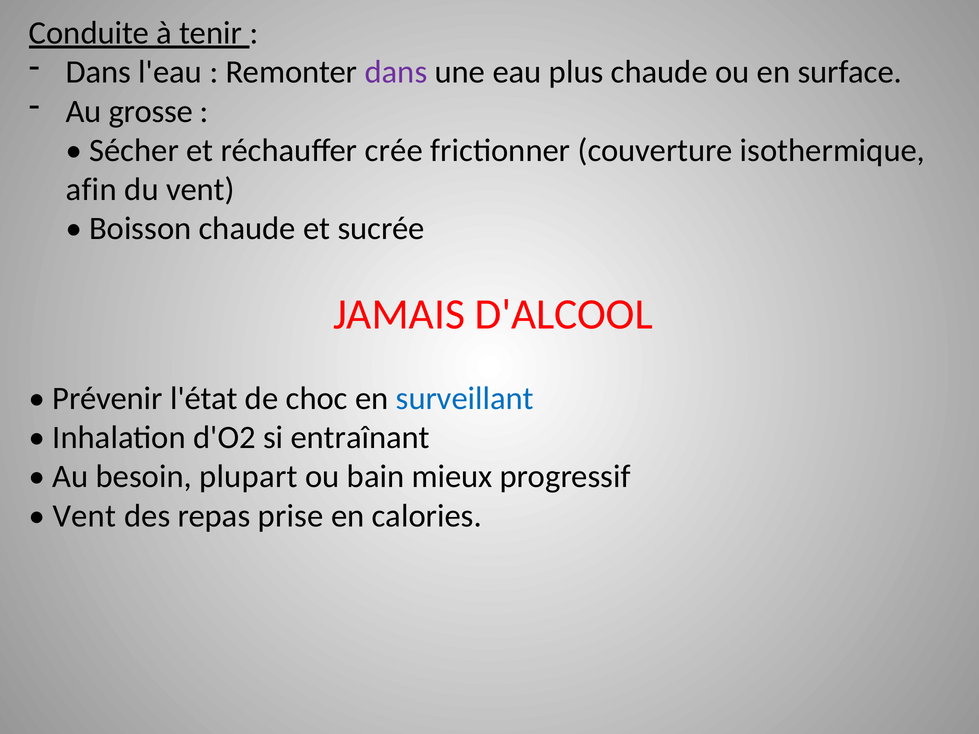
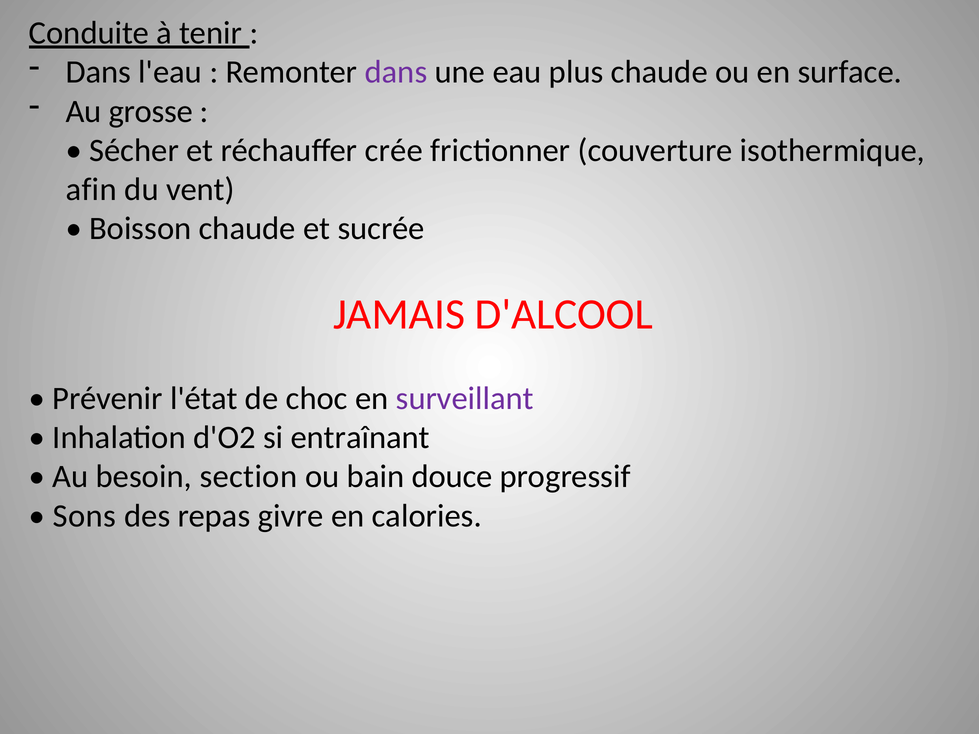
surveillant colour: blue -> purple
plupart: plupart -> section
mieux: mieux -> douce
Vent at (84, 516): Vent -> Sons
prise: prise -> givre
